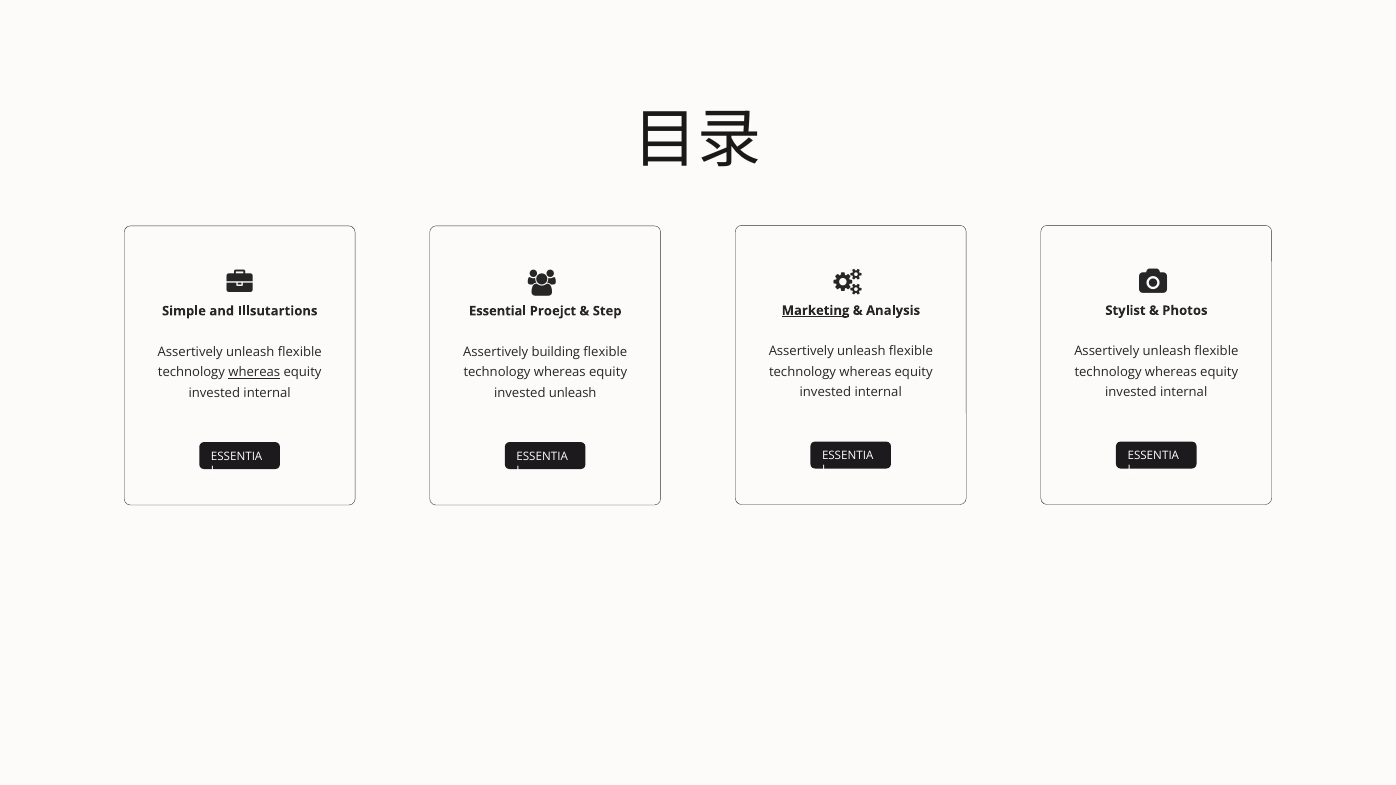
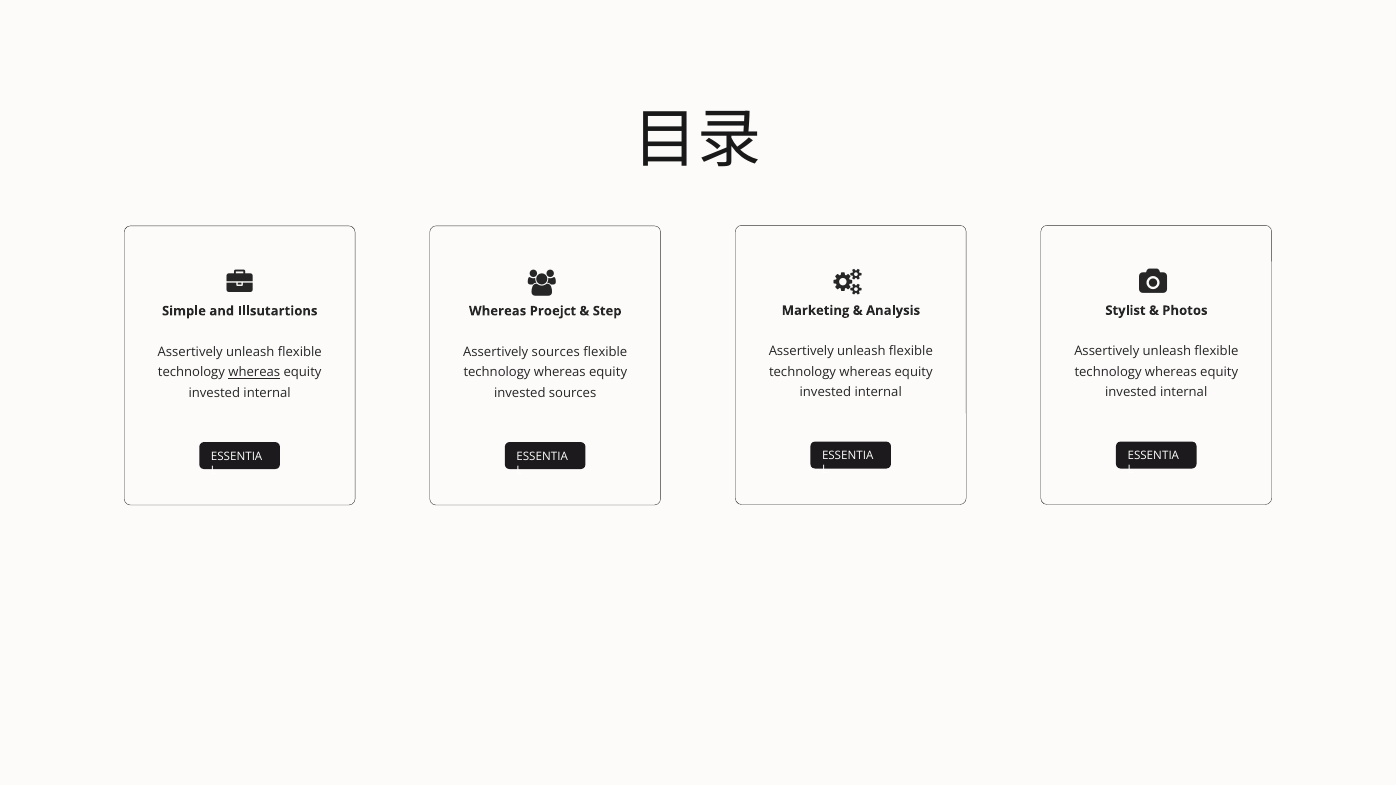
Marketing underline: present -> none
Essential at (498, 311): Essential -> Whereas
Assertively building: building -> sources
invested unleash: unleash -> sources
